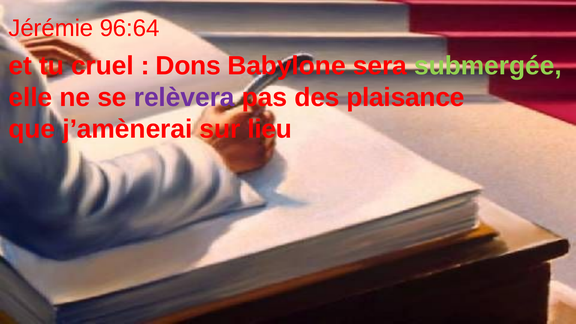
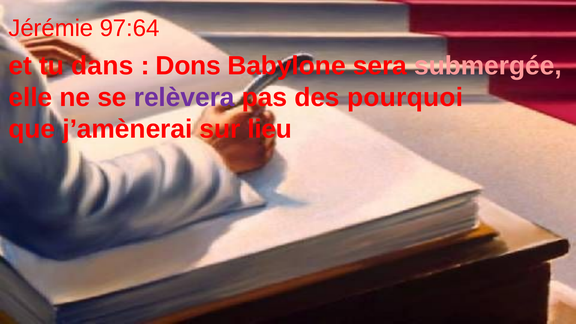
96:64: 96:64 -> 97:64
cruel: cruel -> dans
submergée colour: light green -> pink
plaisance: plaisance -> pourquoi
